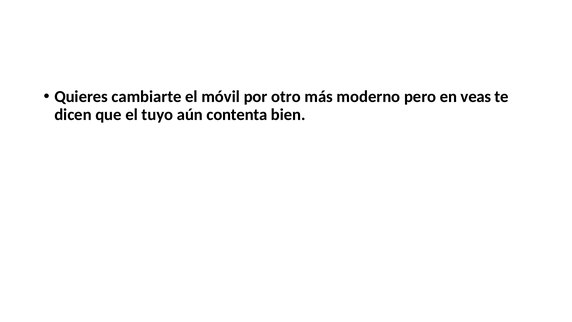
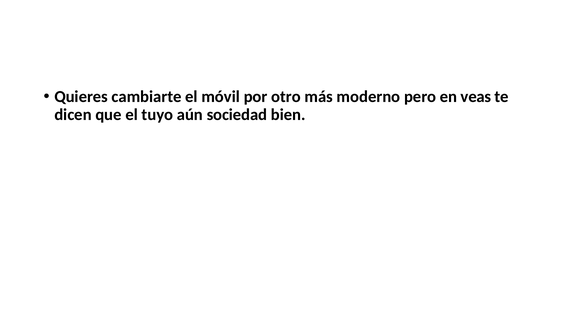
contenta: contenta -> sociedad
